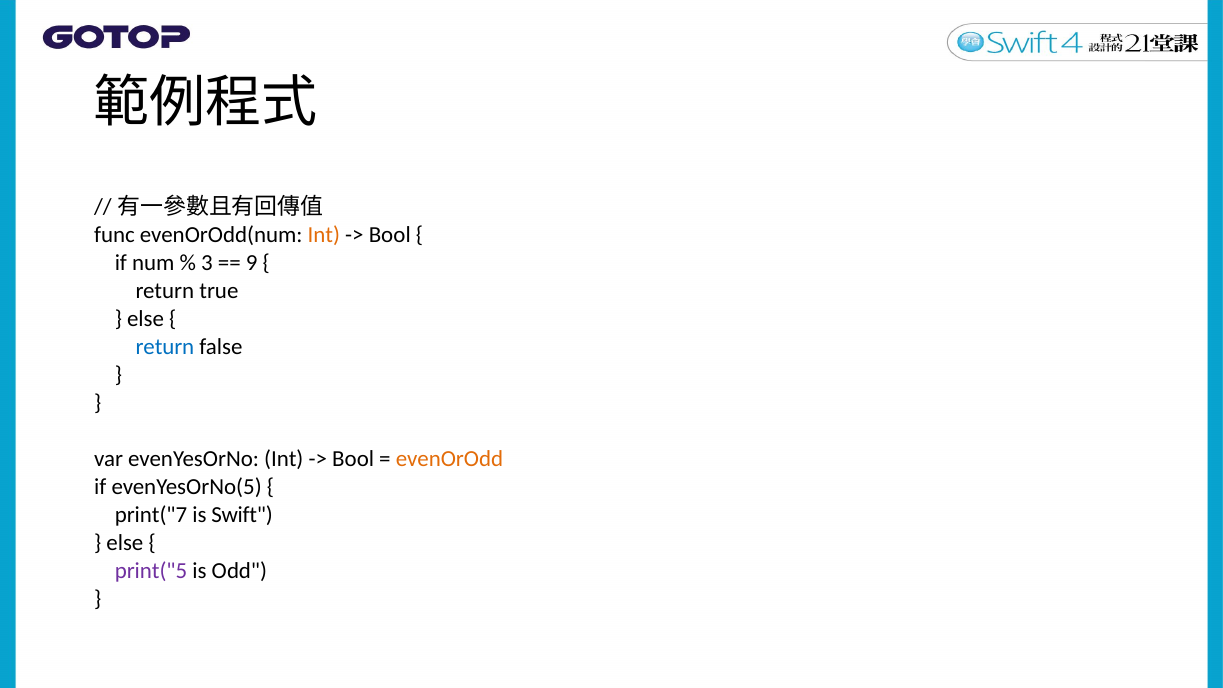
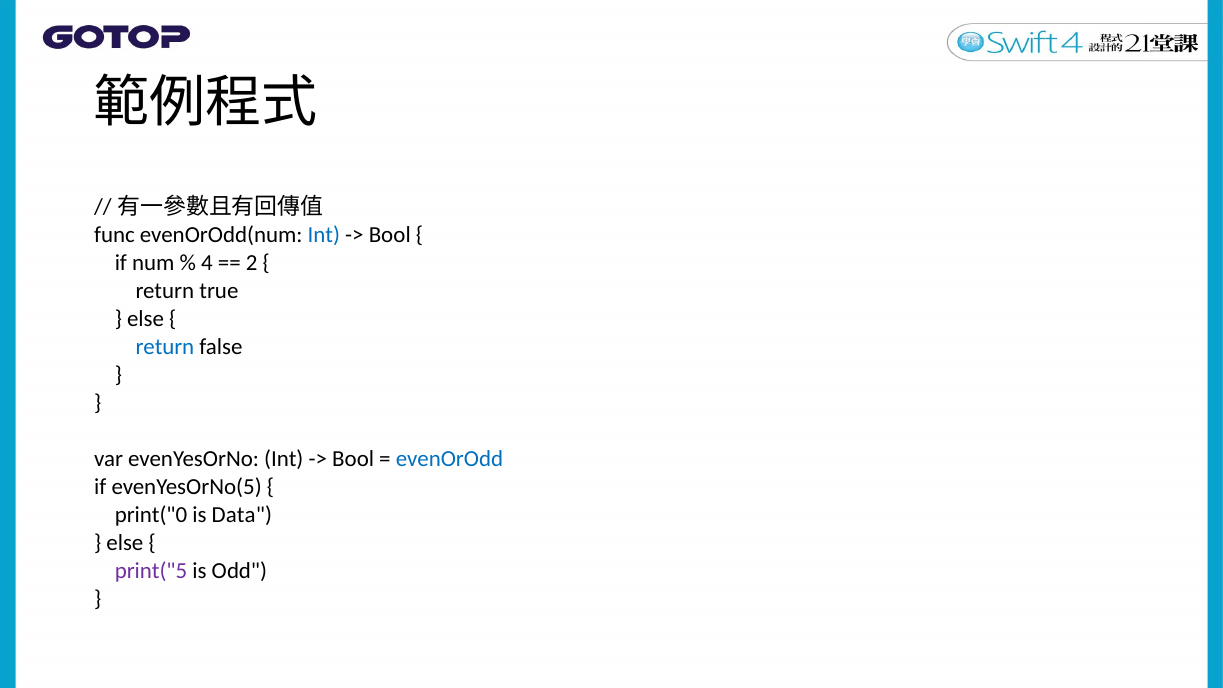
Int at (324, 235) colour: orange -> blue
3: 3 -> 4
9: 9 -> 2
evenOrOdd colour: orange -> blue
print("7: print("7 -> print("0
Swift: Swift -> Data
